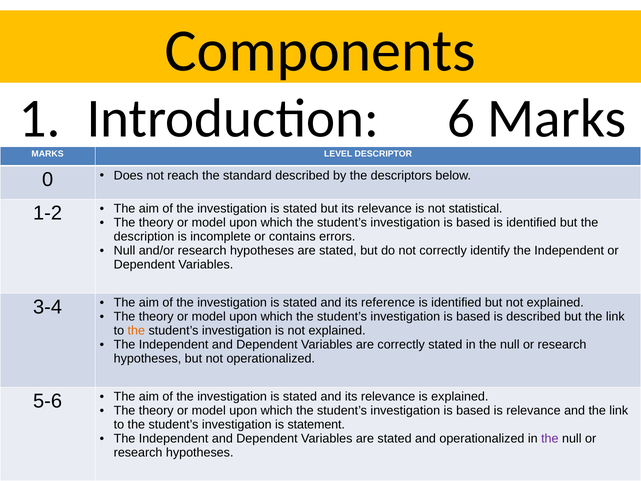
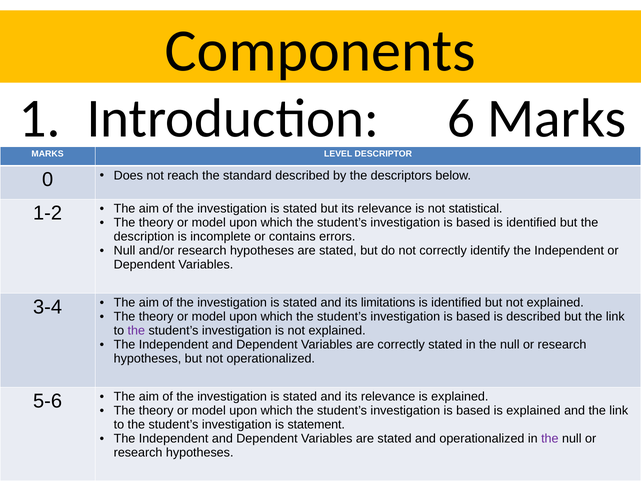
reference: reference -> limitations
the at (136, 330) colour: orange -> purple
based is relevance: relevance -> explained
